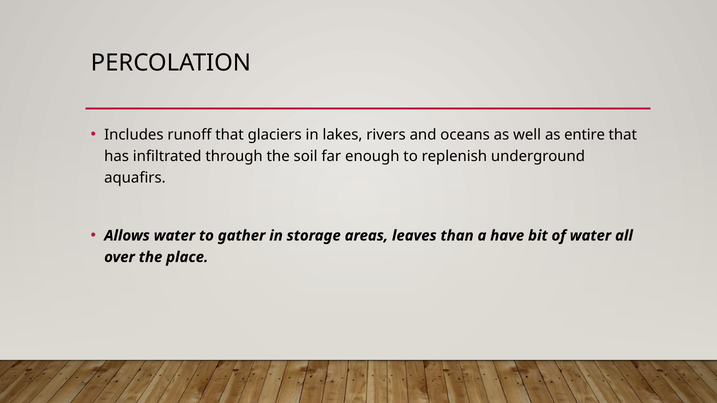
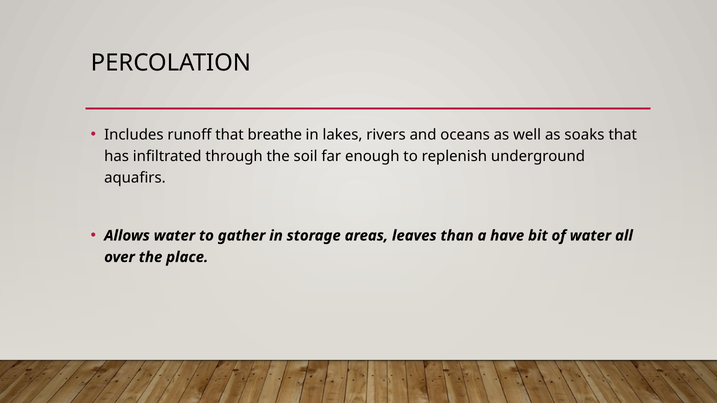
glaciers: glaciers -> breathe
entire: entire -> soaks
